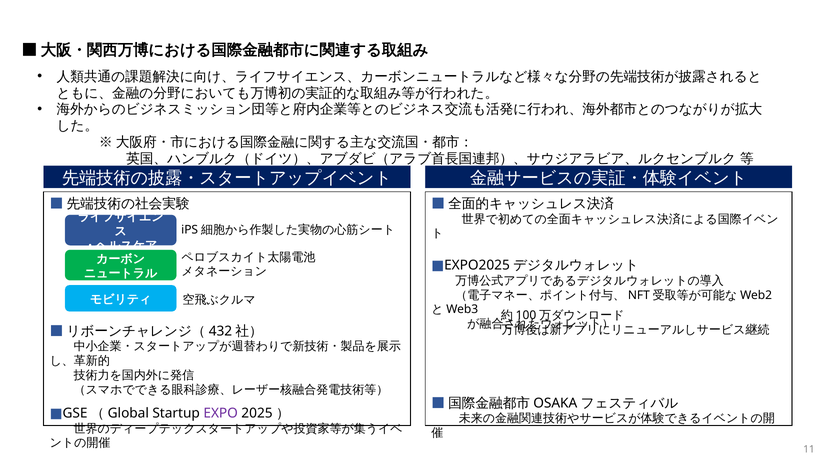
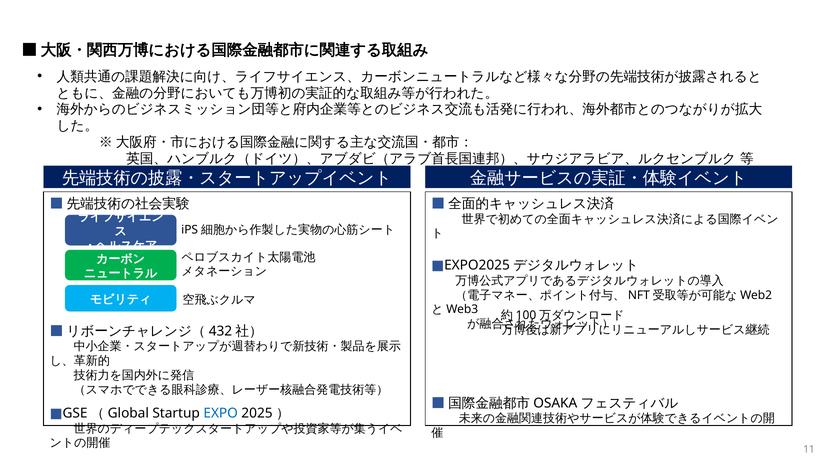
EXPO colour: purple -> blue
